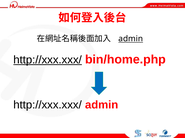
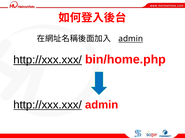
http://xxx.xxx/ at (48, 105) underline: none -> present
